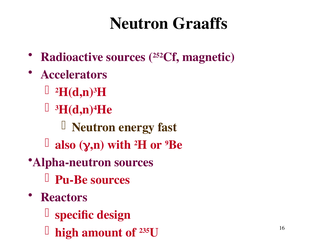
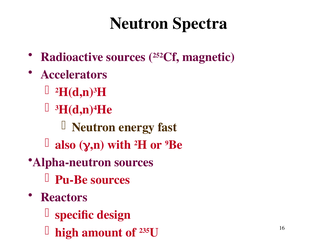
Graaffs: Graaffs -> Spectra
